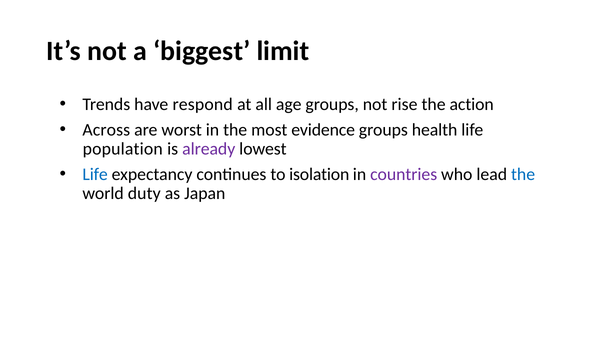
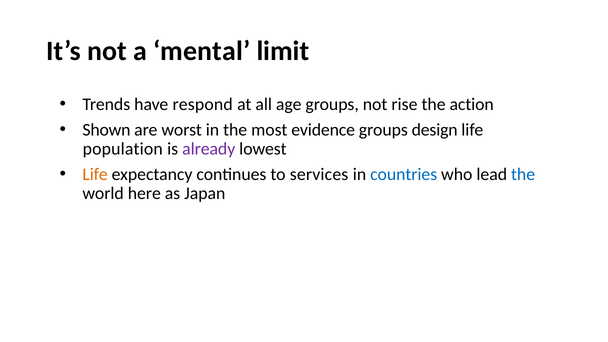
biggest: biggest -> mental
Across: Across -> Shown
health: health -> design
Life at (95, 174) colour: blue -> orange
isolation: isolation -> services
countries colour: purple -> blue
duty: duty -> here
